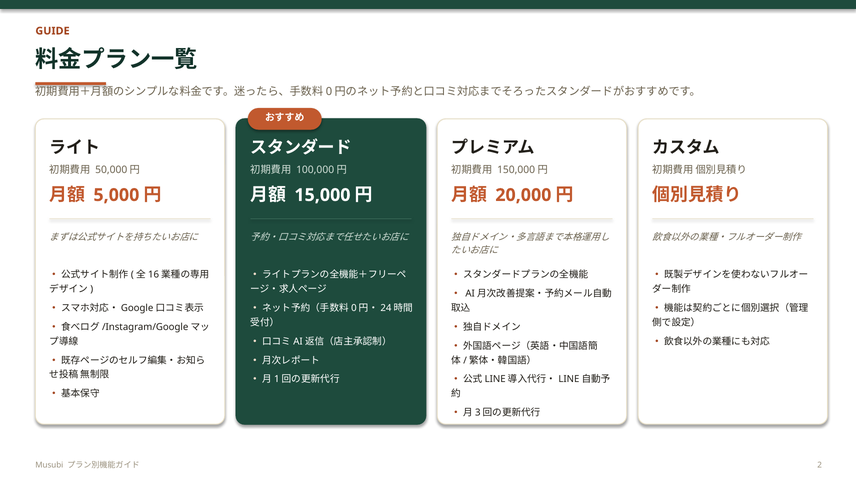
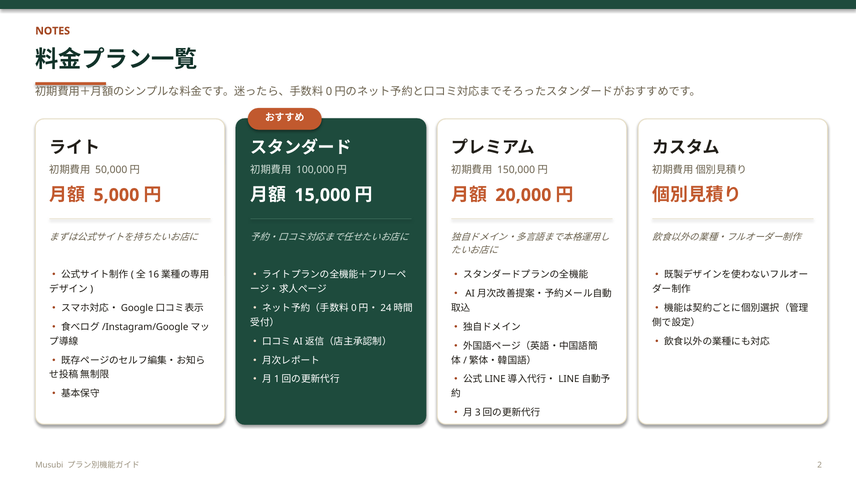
GUIDE: GUIDE -> NOTES
